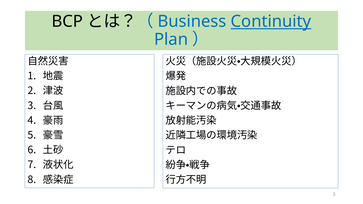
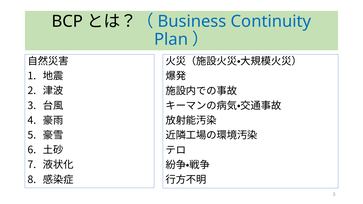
Continuity underline: present -> none
